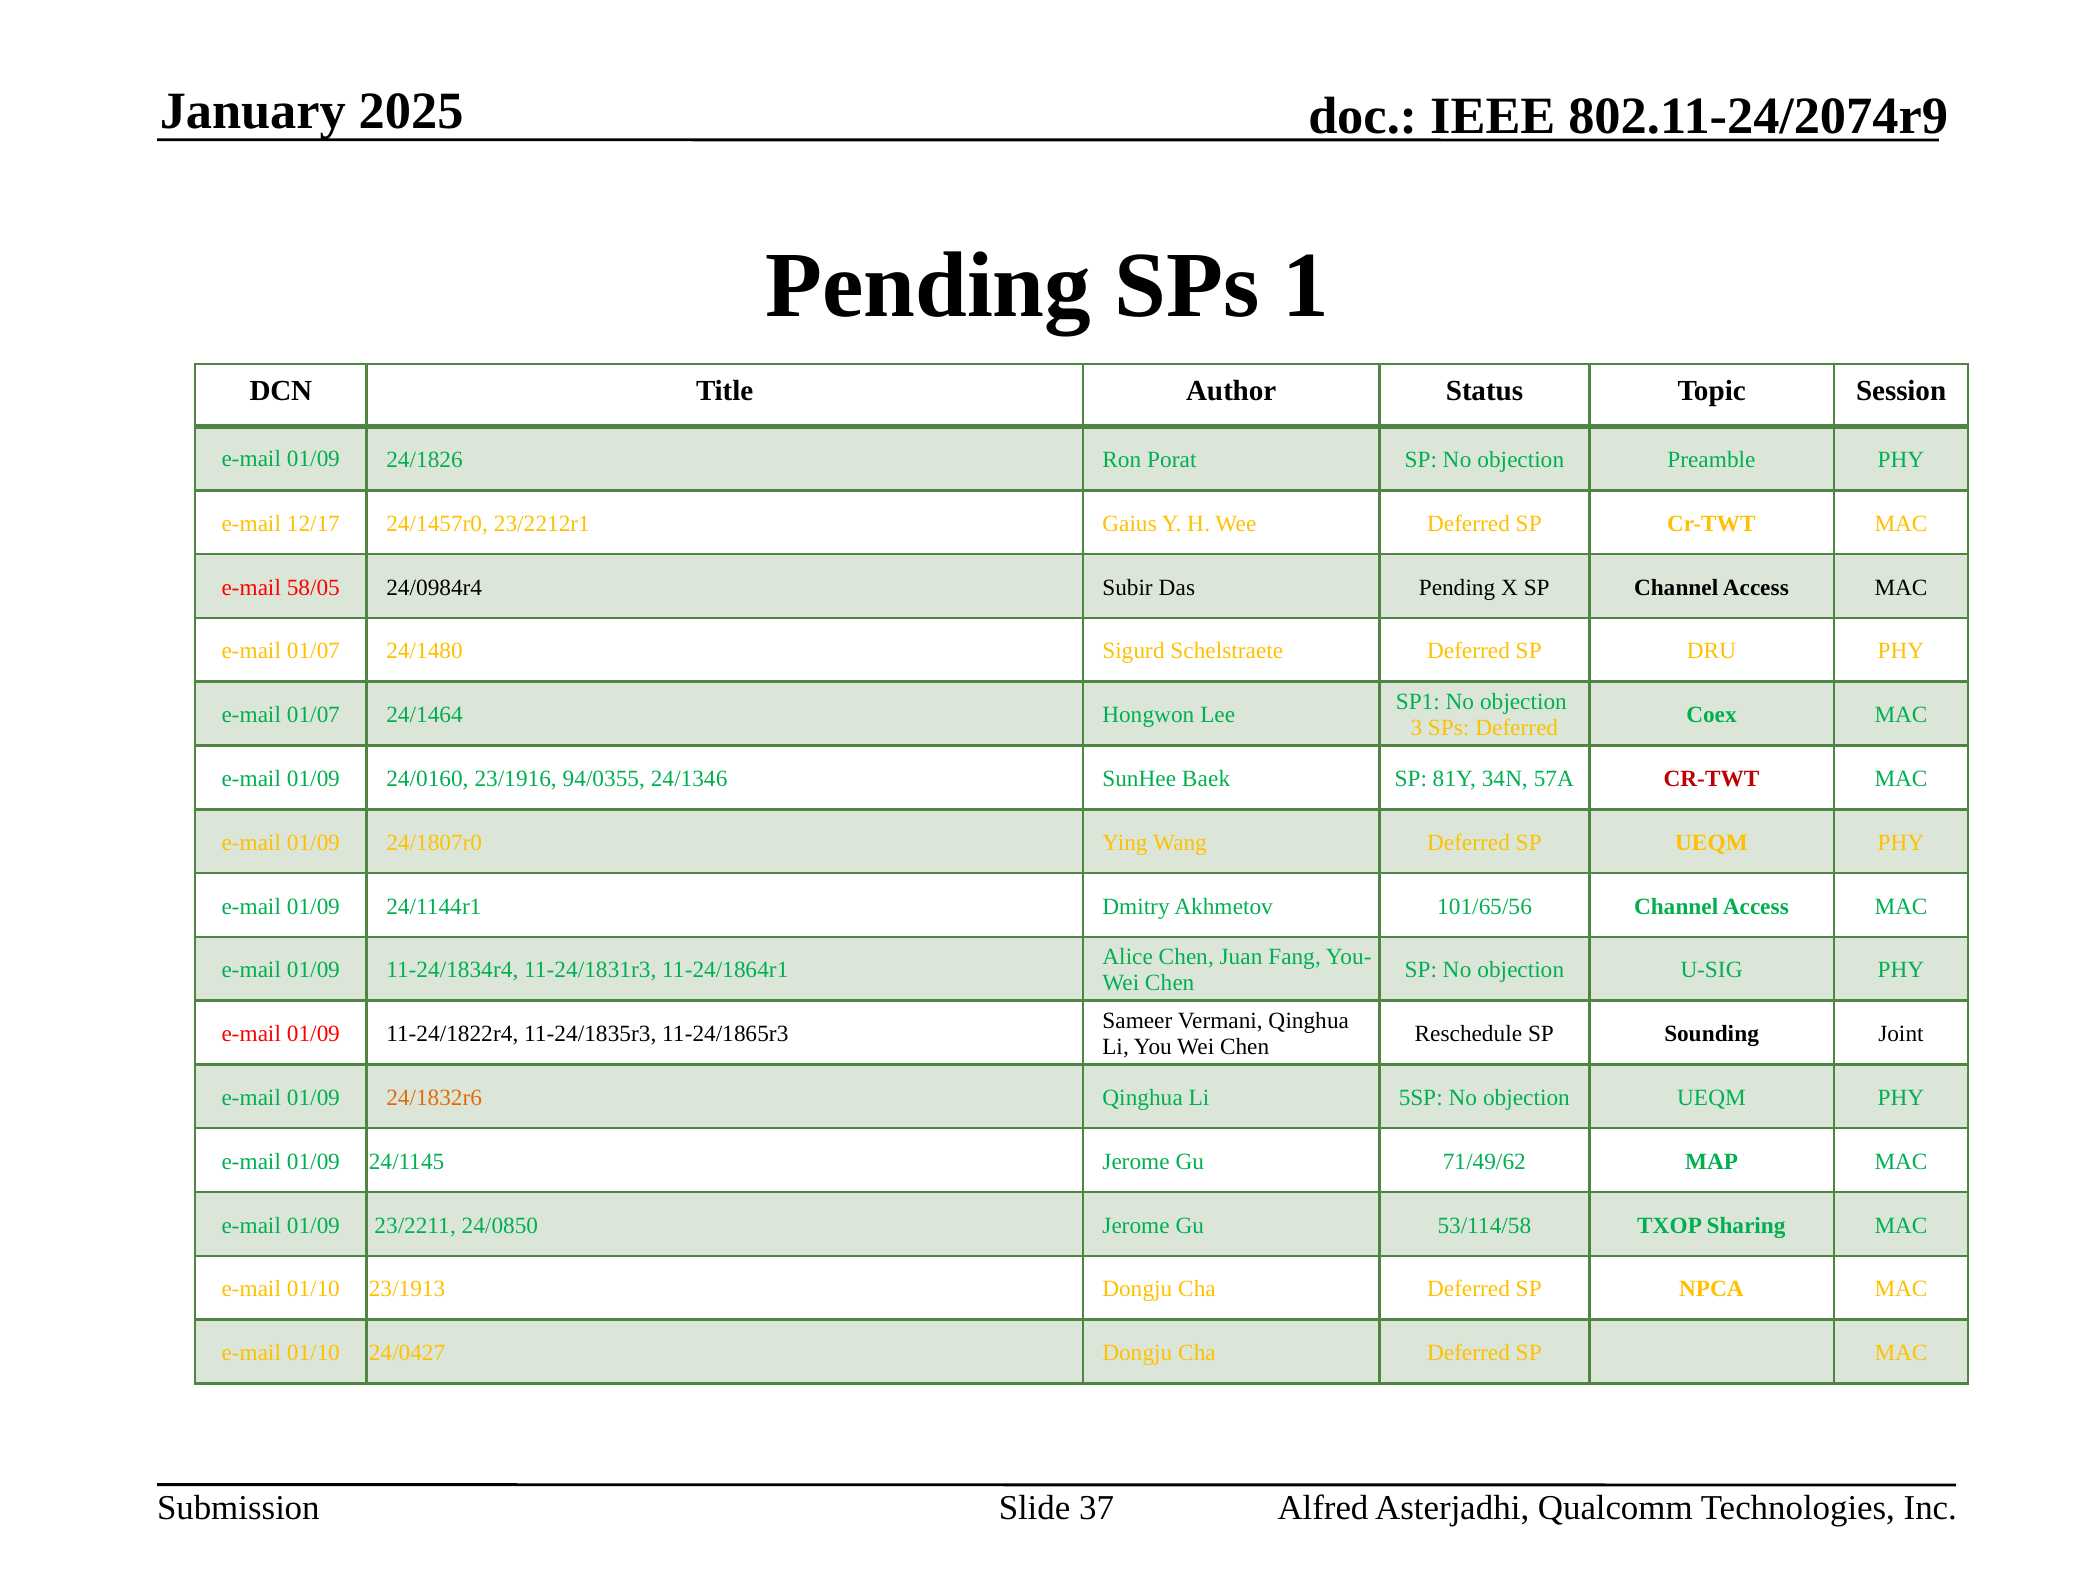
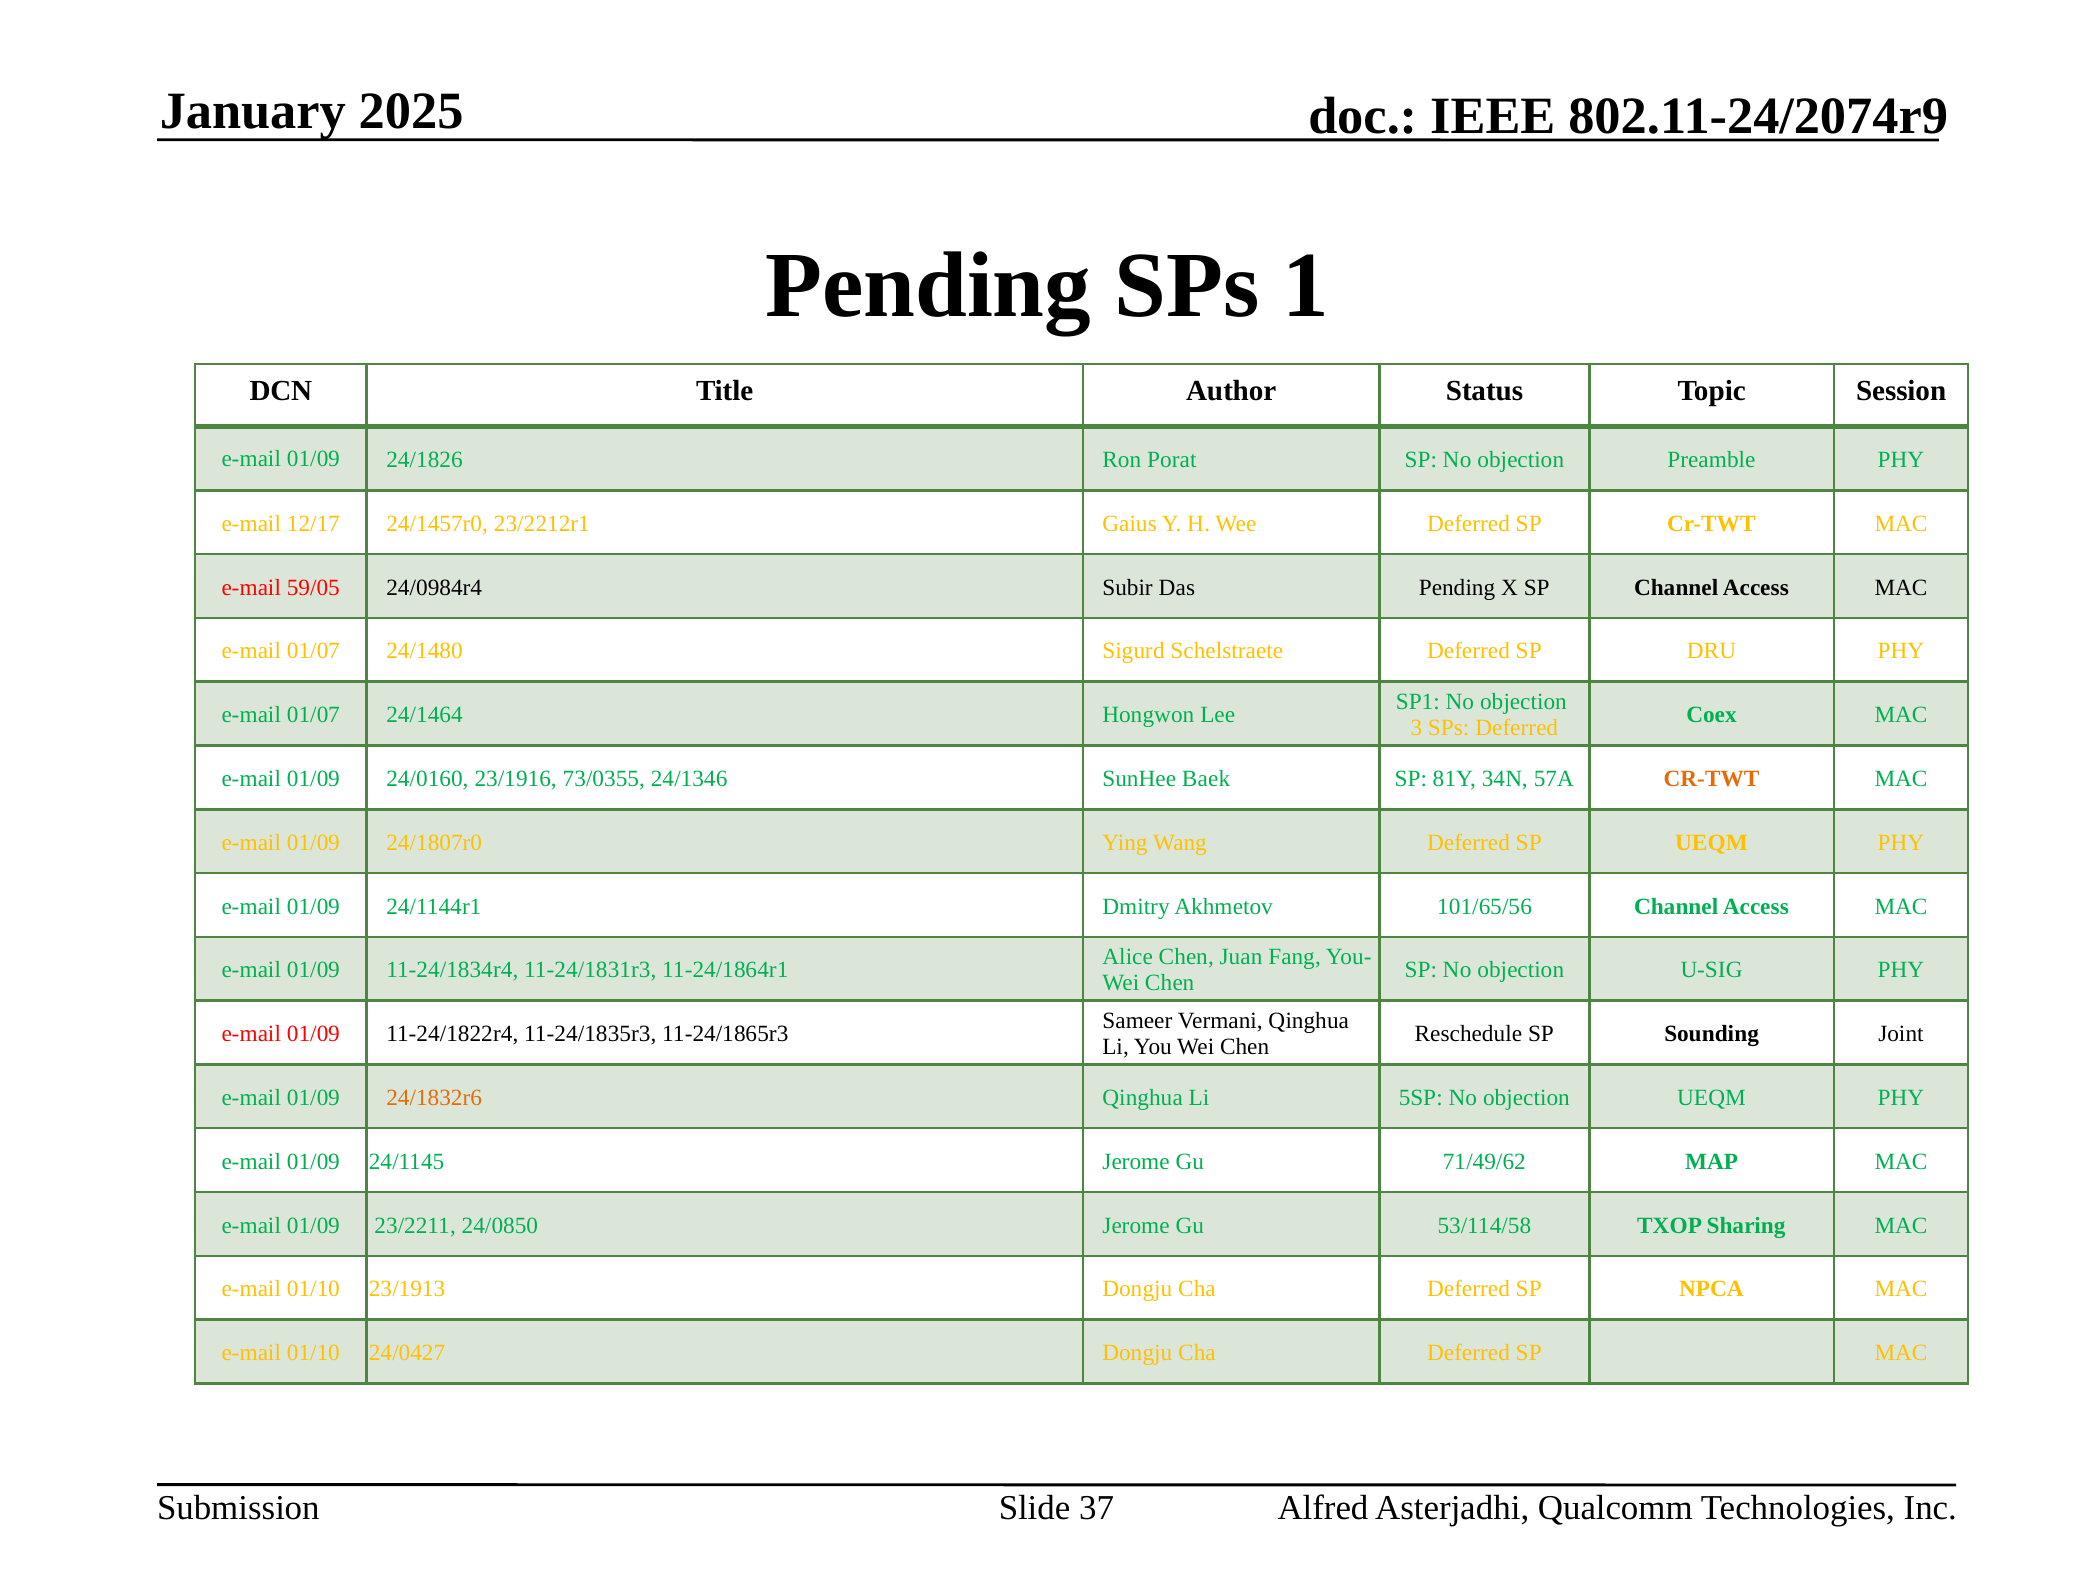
58/05: 58/05 -> 59/05
94/0355: 94/0355 -> 73/0355
CR-TWT at (1711, 779) colour: red -> orange
